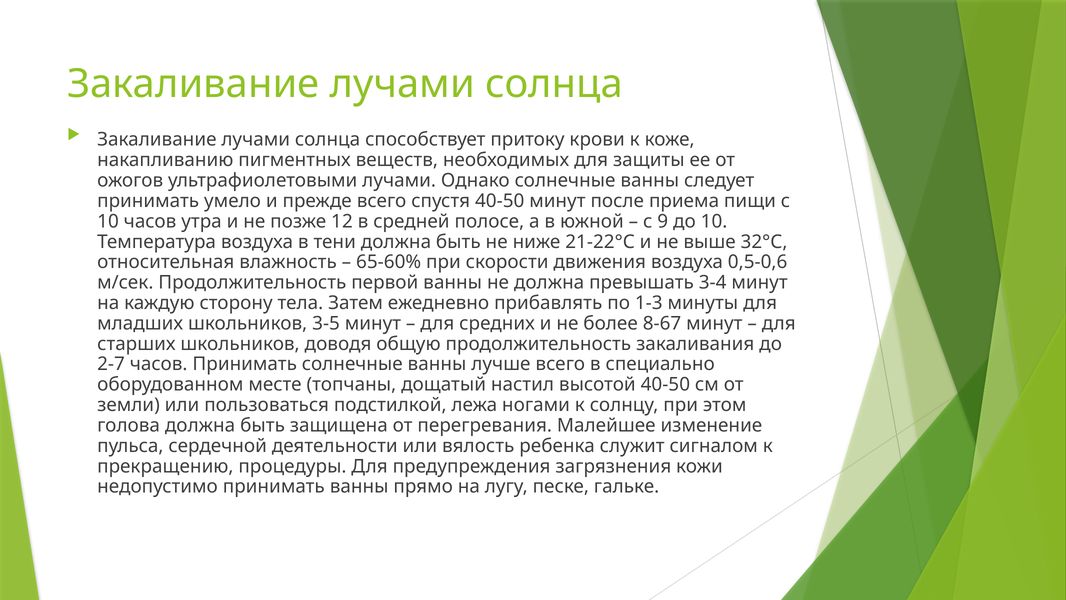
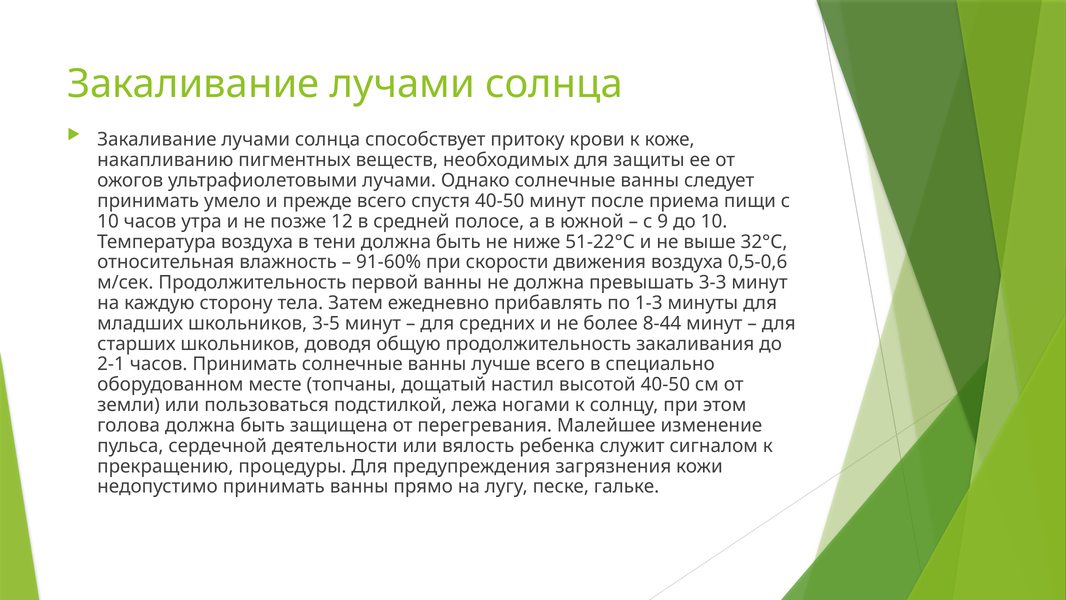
21-22°С: 21-22°С -> 51-22°С
65-60%: 65-60% -> 91-60%
3-4: 3-4 -> 3-3
8-67: 8-67 -> 8-44
2-7: 2-7 -> 2-1
